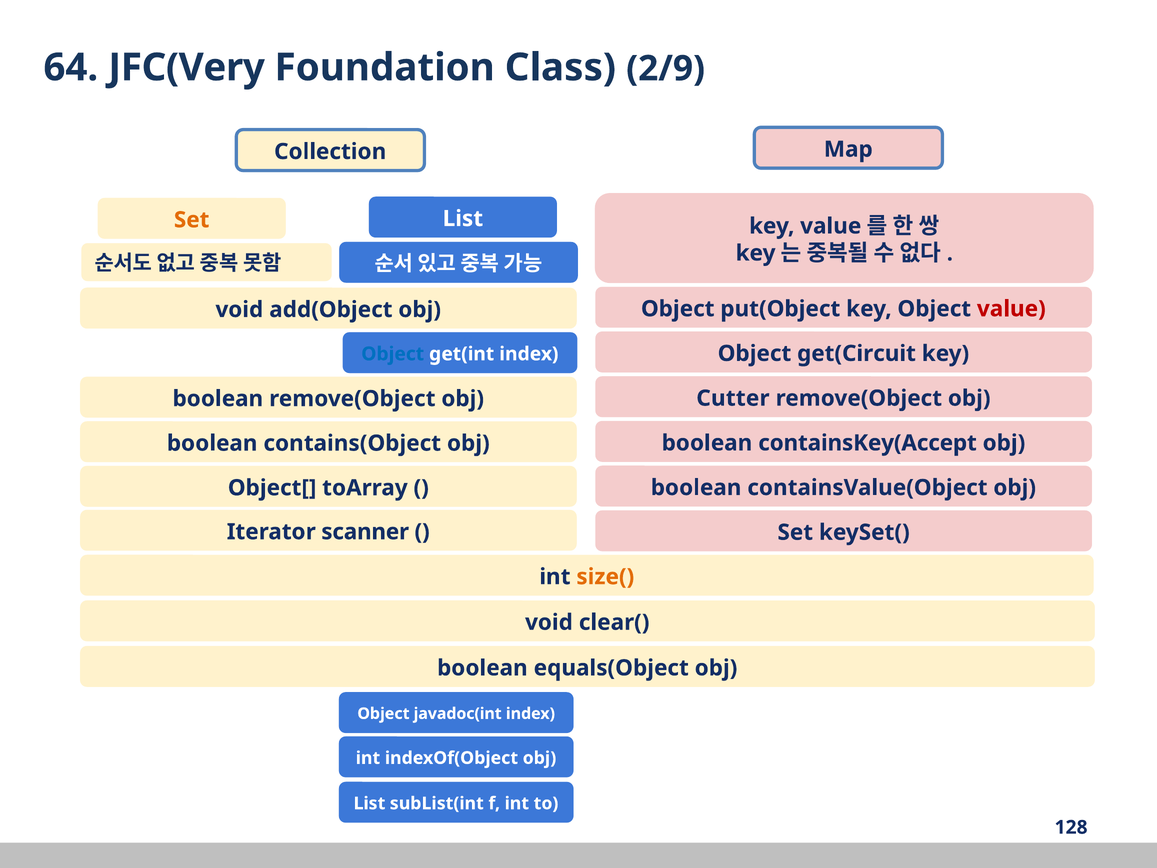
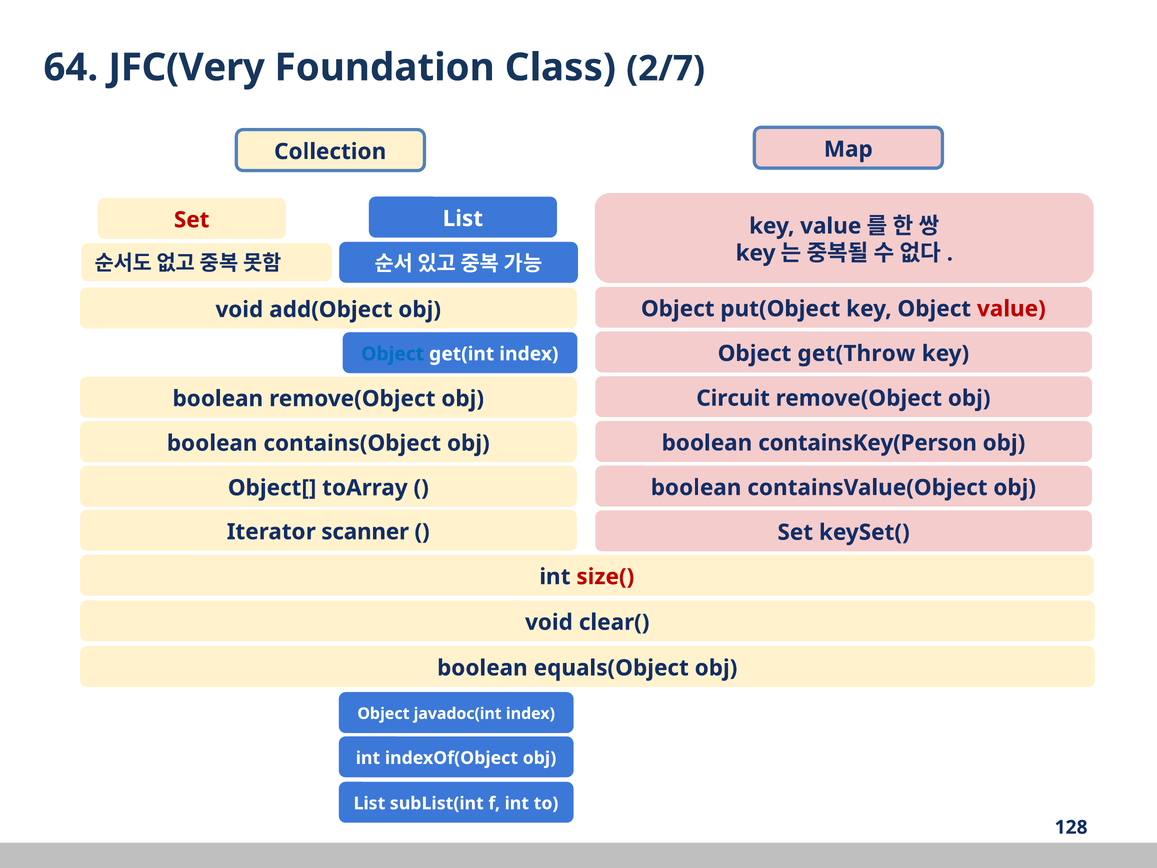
2/9: 2/9 -> 2/7
Set at (192, 220) colour: orange -> red
get(Circuit: get(Circuit -> get(Throw
Cutter: Cutter -> Circuit
containsKey(Accept: containsKey(Accept -> containsKey(Person
size( colour: orange -> red
